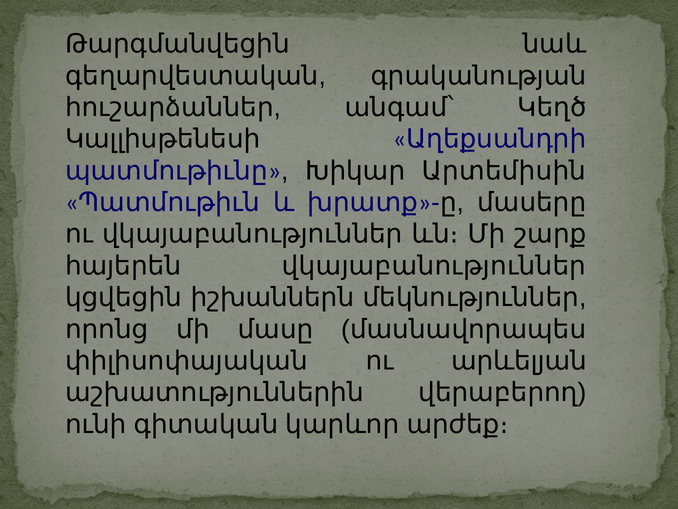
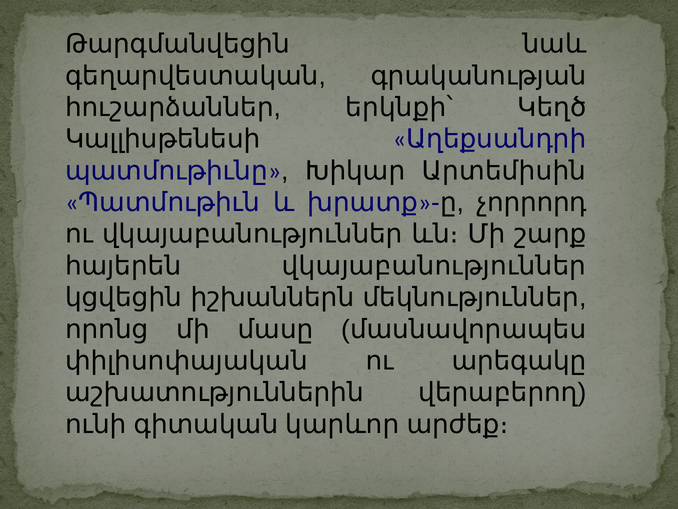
անգամ՝: անգամ՝ -> երկնքի՝
մասերը: մասերը -> չորրորդ
արևելյան: արևելյան -> արեգակը
